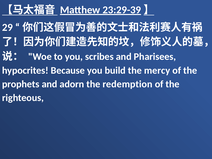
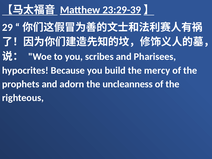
redemption: redemption -> uncleanness
